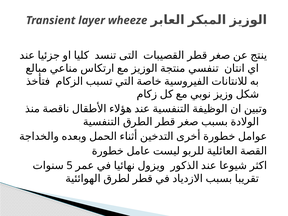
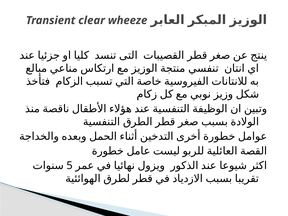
layer: layer -> clear
